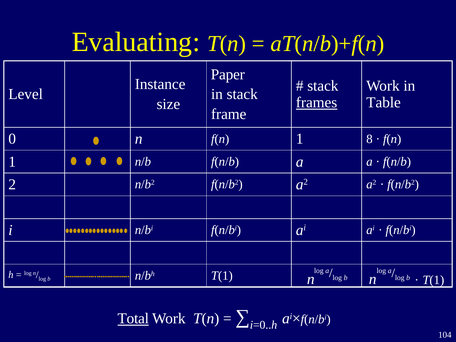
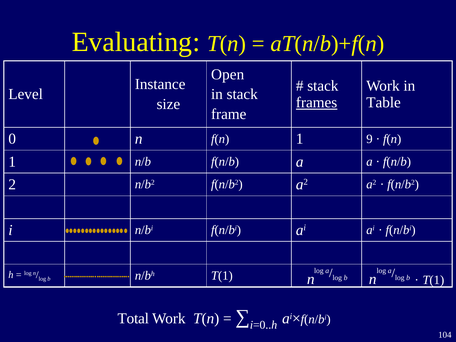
Paper: Paper -> Open
8: 8 -> 9
Total underline: present -> none
